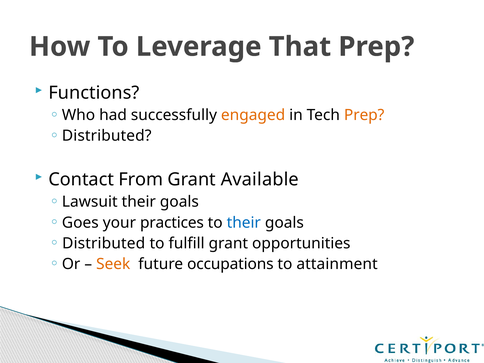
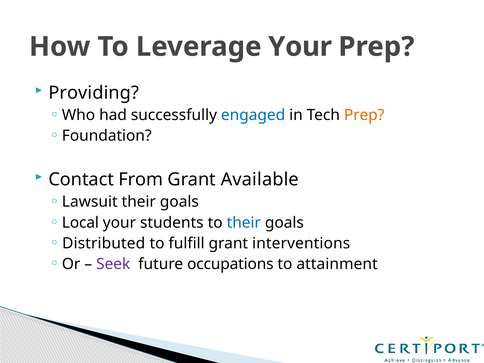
Leverage That: That -> Your
Functions: Functions -> Providing
engaged colour: orange -> blue
Distributed at (107, 136): Distributed -> Foundation
Goes: Goes -> Local
practices: practices -> students
opportunities: opportunities -> interventions
Seek colour: orange -> purple
